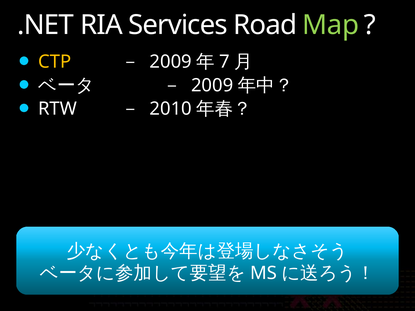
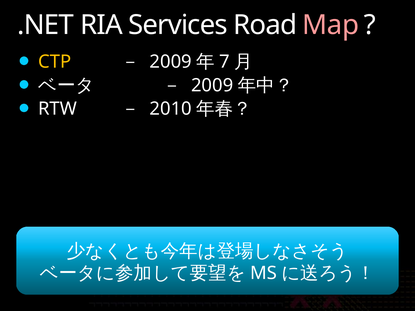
Map colour: light green -> pink
